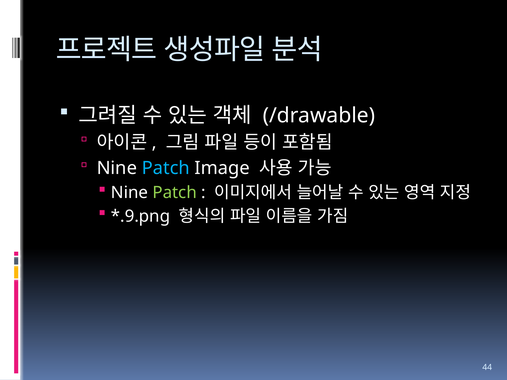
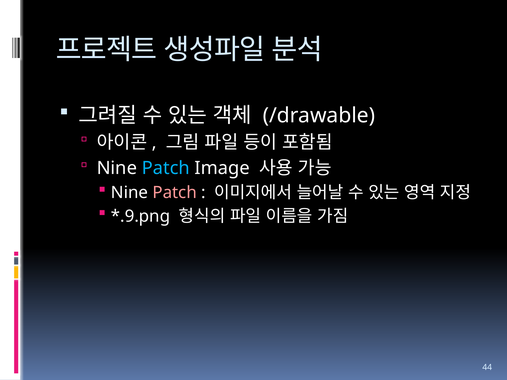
Patch at (175, 193) colour: light green -> pink
